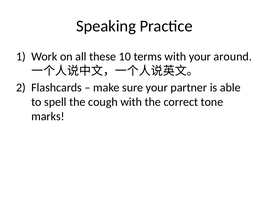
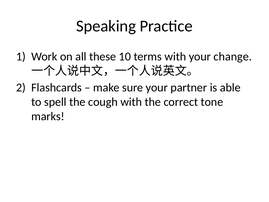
around: around -> change
